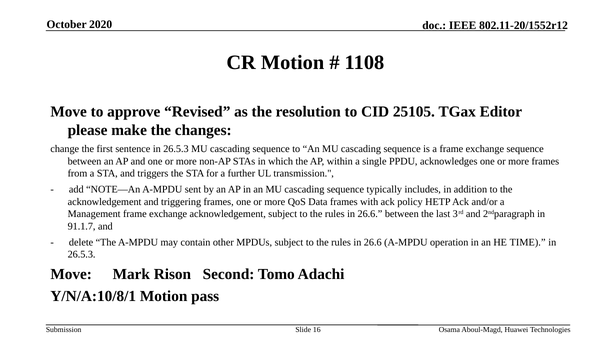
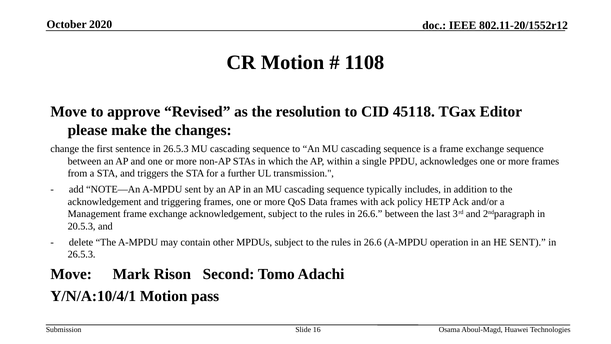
25105: 25105 -> 45118
91.1.7: 91.1.7 -> 20.5.3
HE TIME: TIME -> SENT
Y/N/A:10/8/1: Y/N/A:10/8/1 -> Y/N/A:10/4/1
